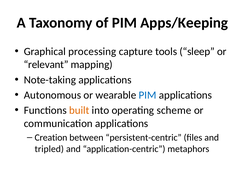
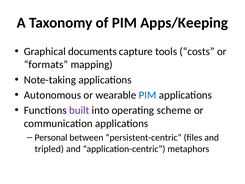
processing: processing -> documents
sleep: sleep -> costs
relevant: relevant -> formats
built colour: orange -> purple
Creation: Creation -> Personal
